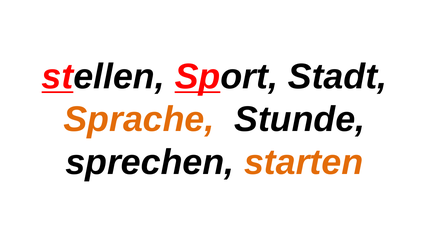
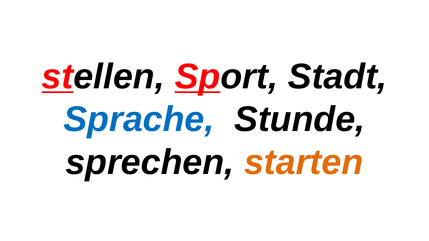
Sprache colour: orange -> blue
